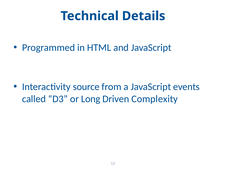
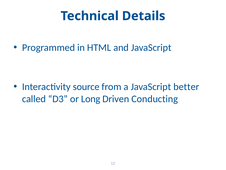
events: events -> better
Complexity: Complexity -> Conducting
